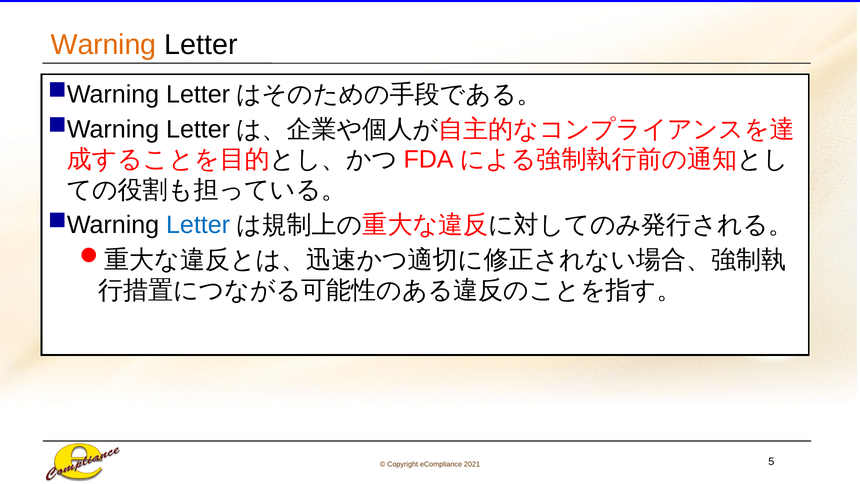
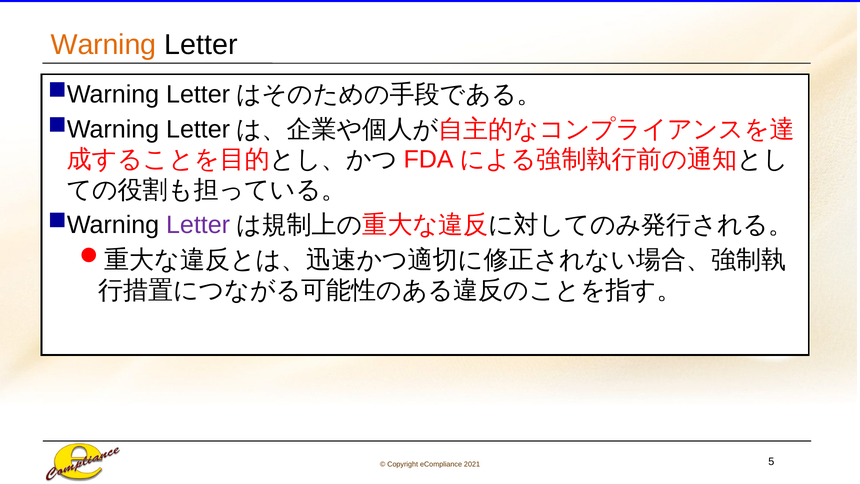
Letter at (198, 225) colour: blue -> purple
